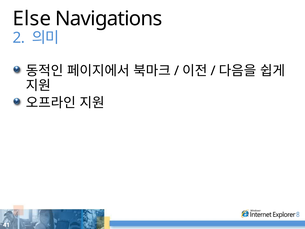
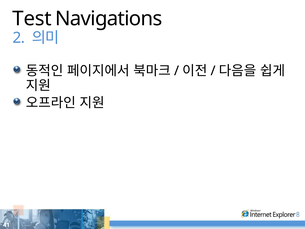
Else: Else -> Test
